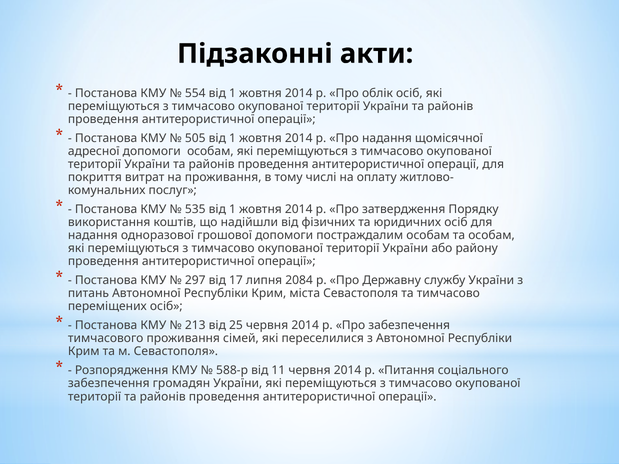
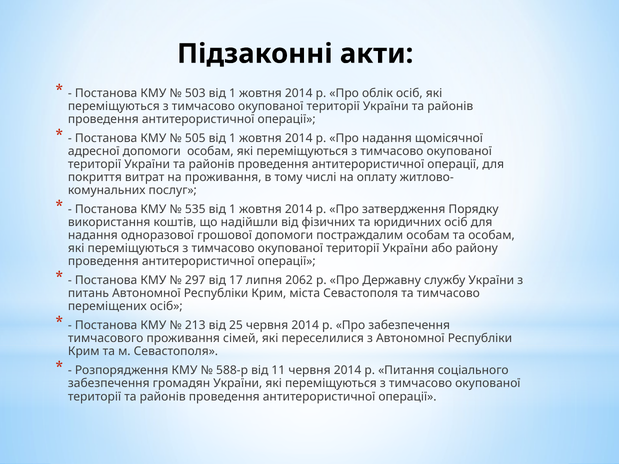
554: 554 -> 503
2084: 2084 -> 2062
